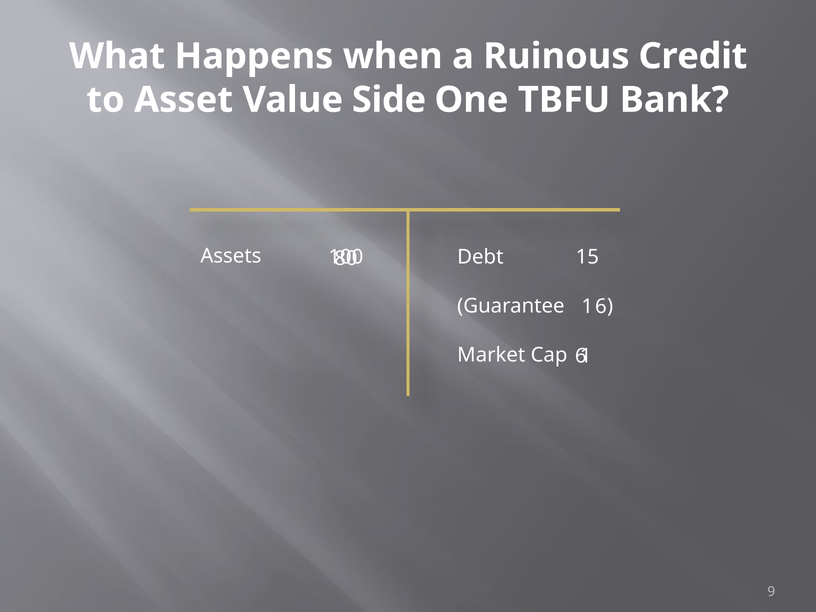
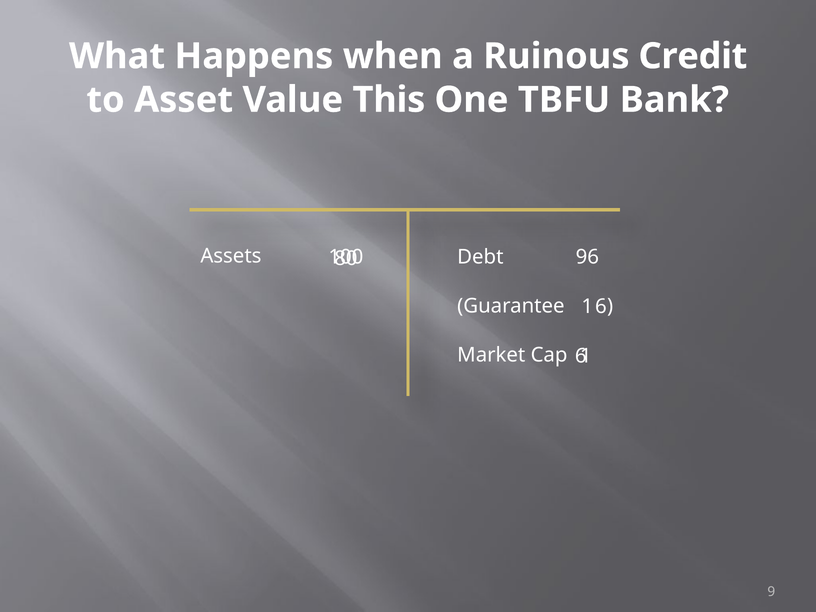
Side: Side -> This
15: 15 -> 96
